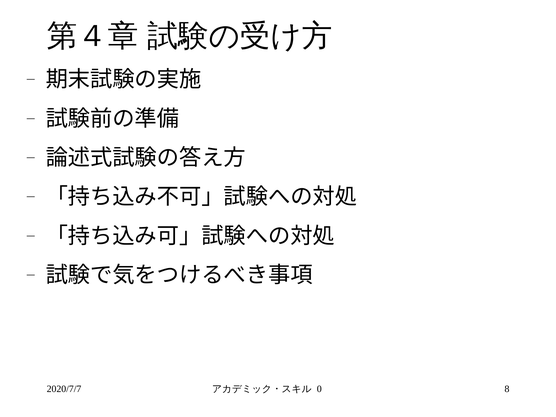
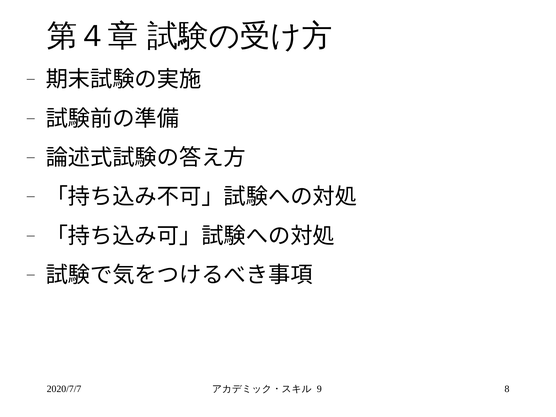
0: 0 -> 9
